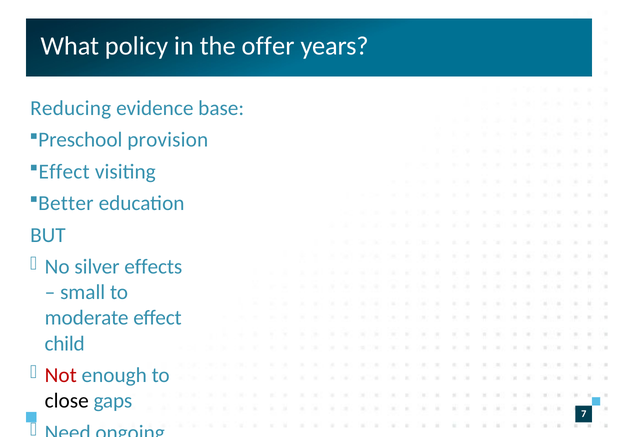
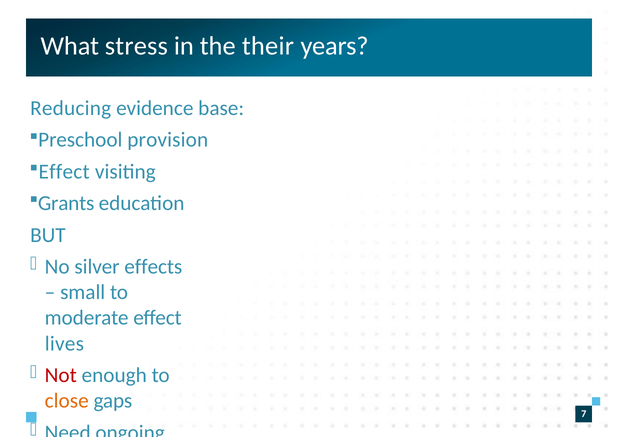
policy: policy -> stress
offer: offer -> their
Better: Better -> Grants
child: child -> lives
close colour: black -> orange
